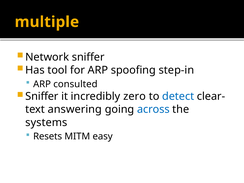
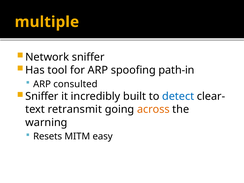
step-in: step-in -> path-in
zero: zero -> built
answering: answering -> retransmit
across colour: blue -> orange
systems: systems -> warning
